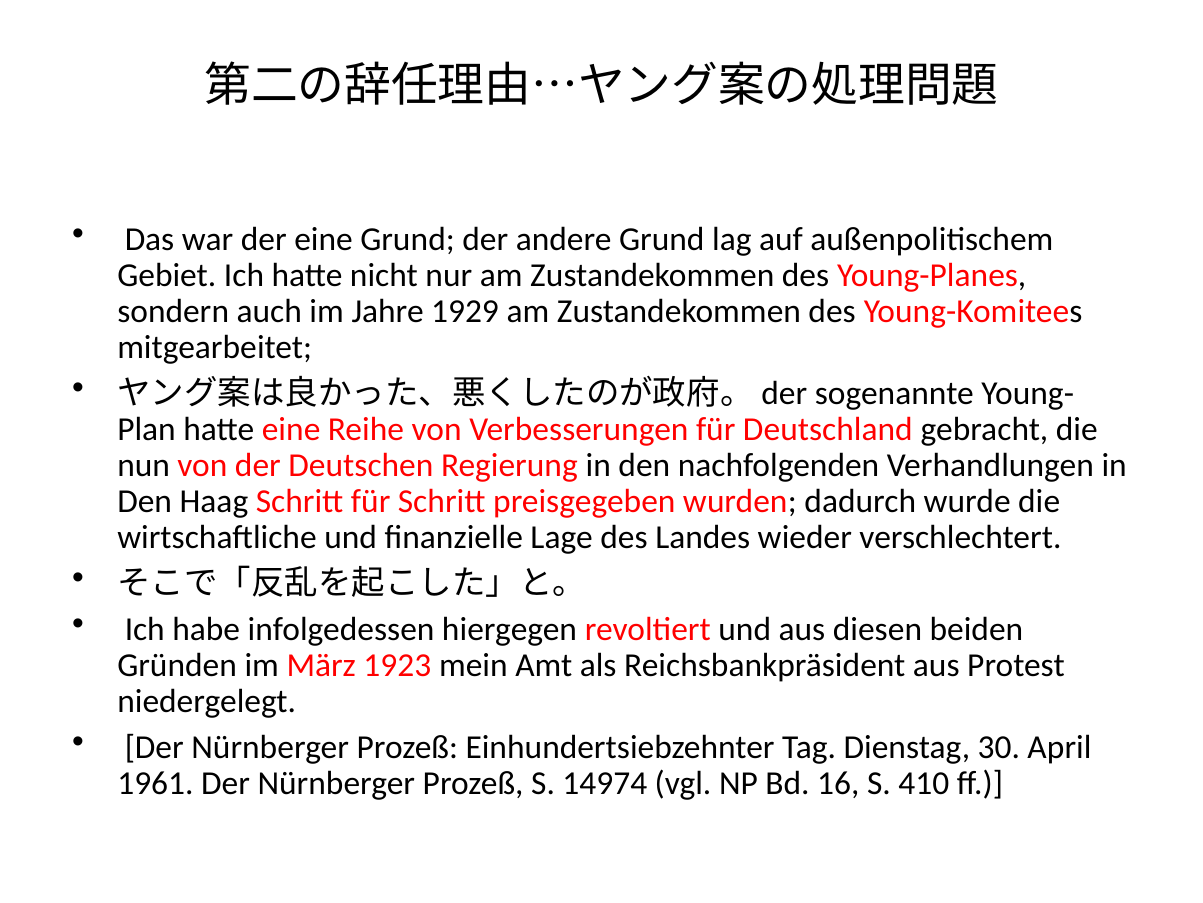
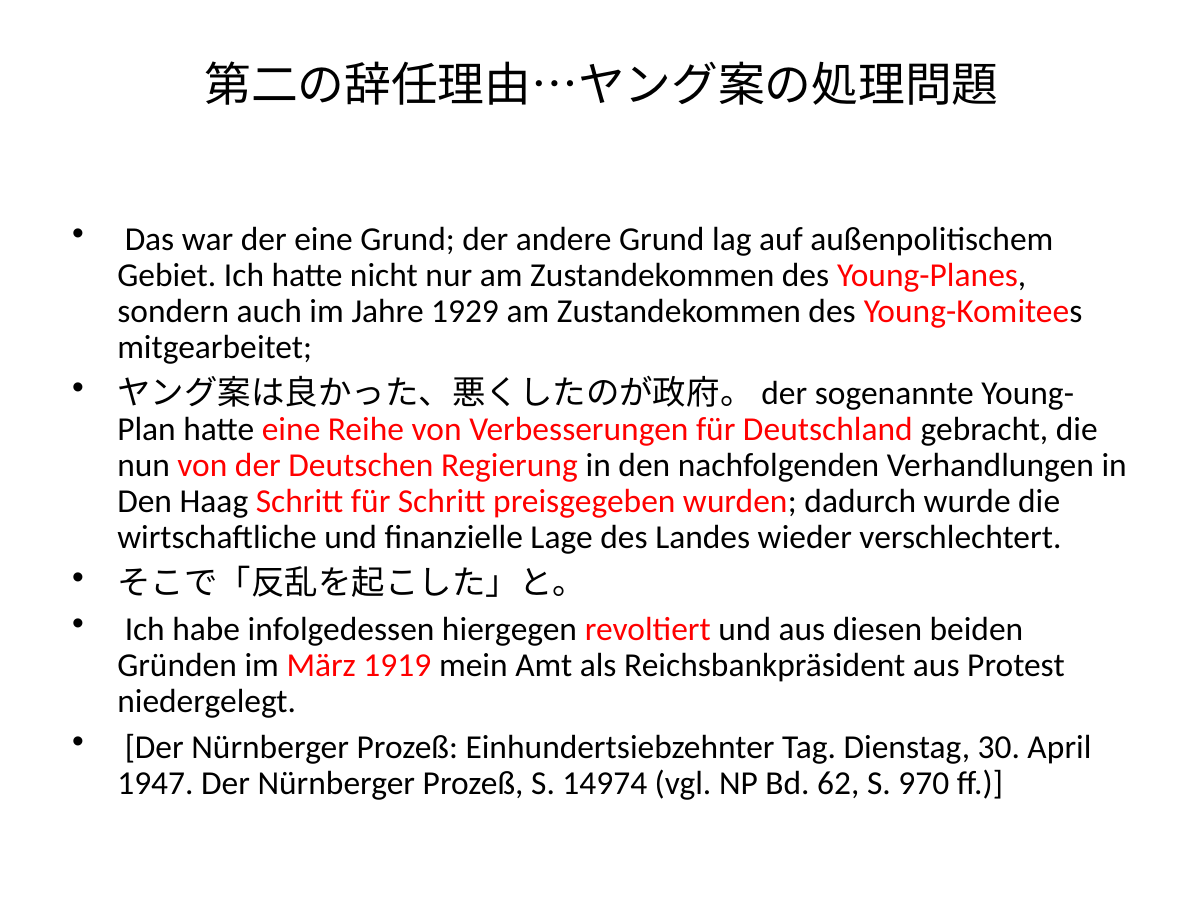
1923: 1923 -> 1919
1961: 1961 -> 1947
16: 16 -> 62
410: 410 -> 970
